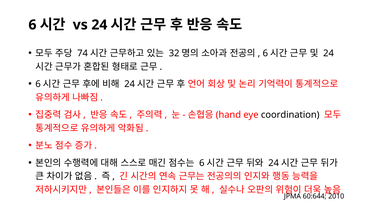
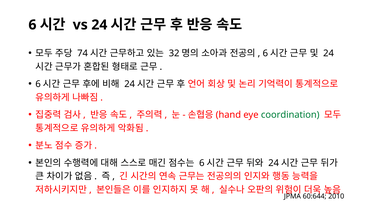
coordination colour: black -> green
